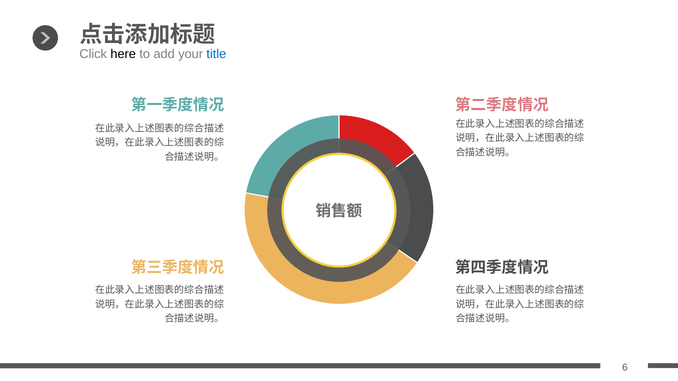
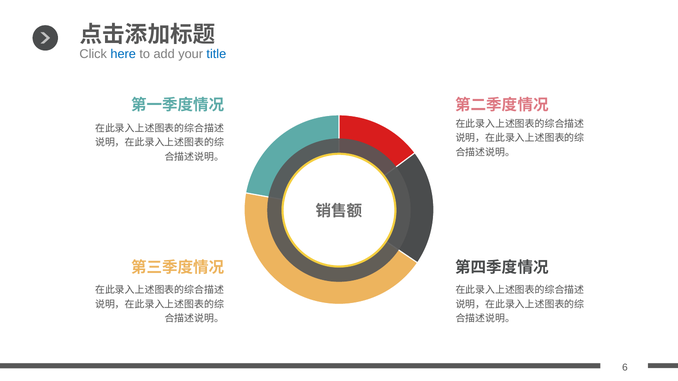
here colour: black -> blue
